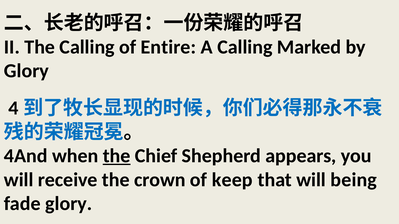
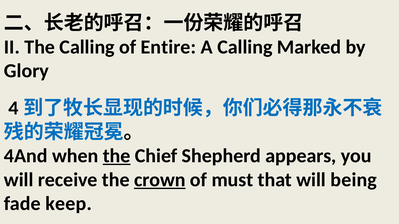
crown underline: none -> present
keep: keep -> must
fade glory: glory -> keep
